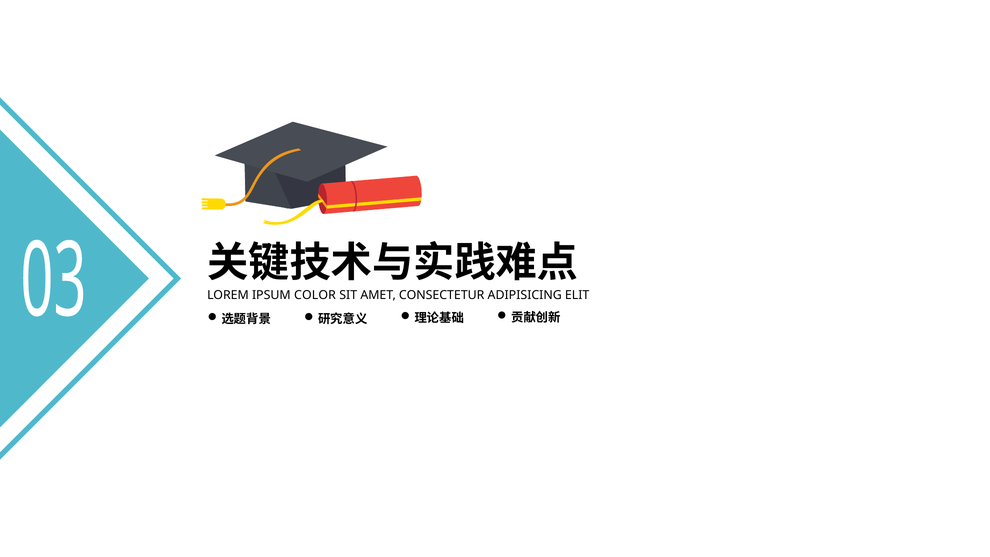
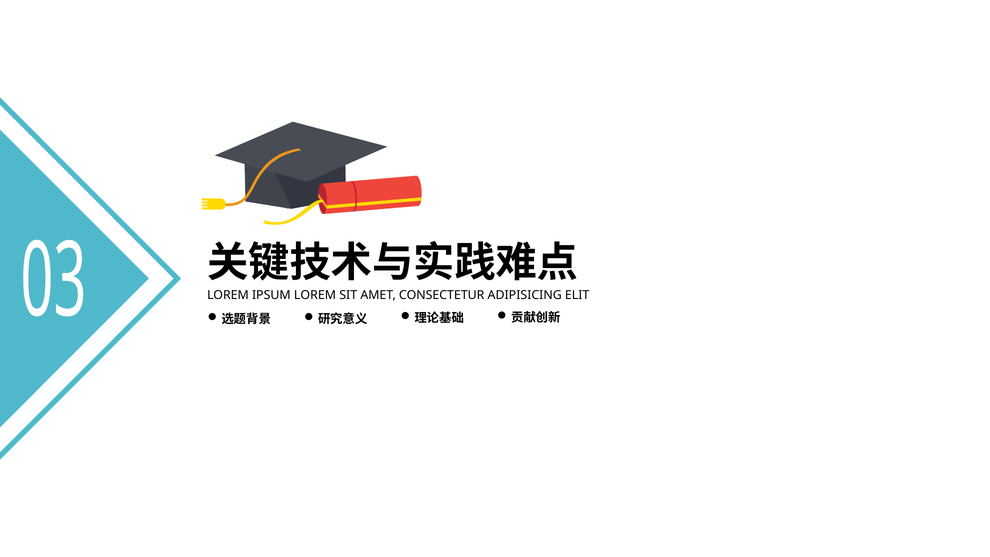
IPSUM COLOR: COLOR -> LOREM
